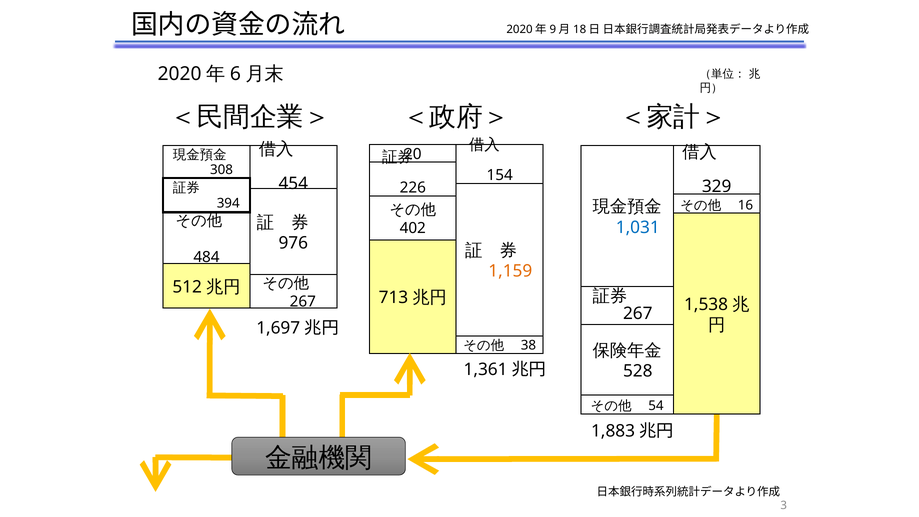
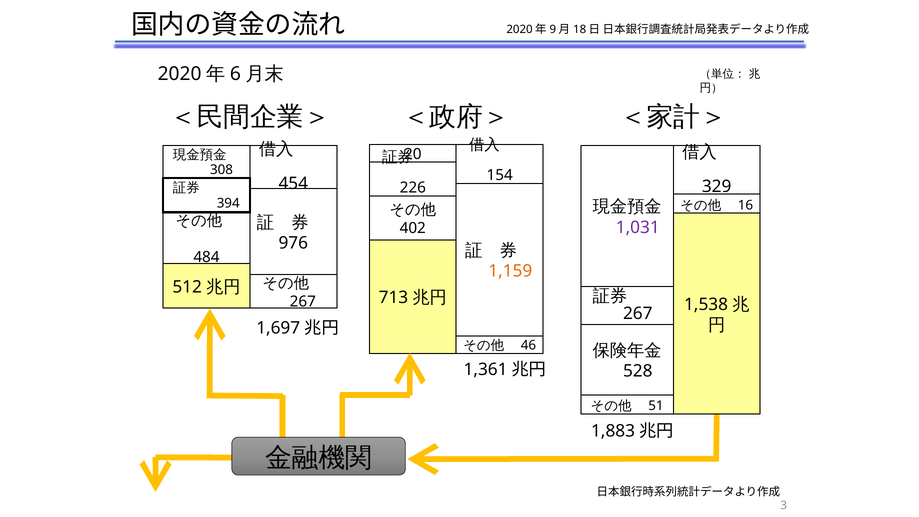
1,031 colour: blue -> purple
38: 38 -> 46
54: 54 -> 51
